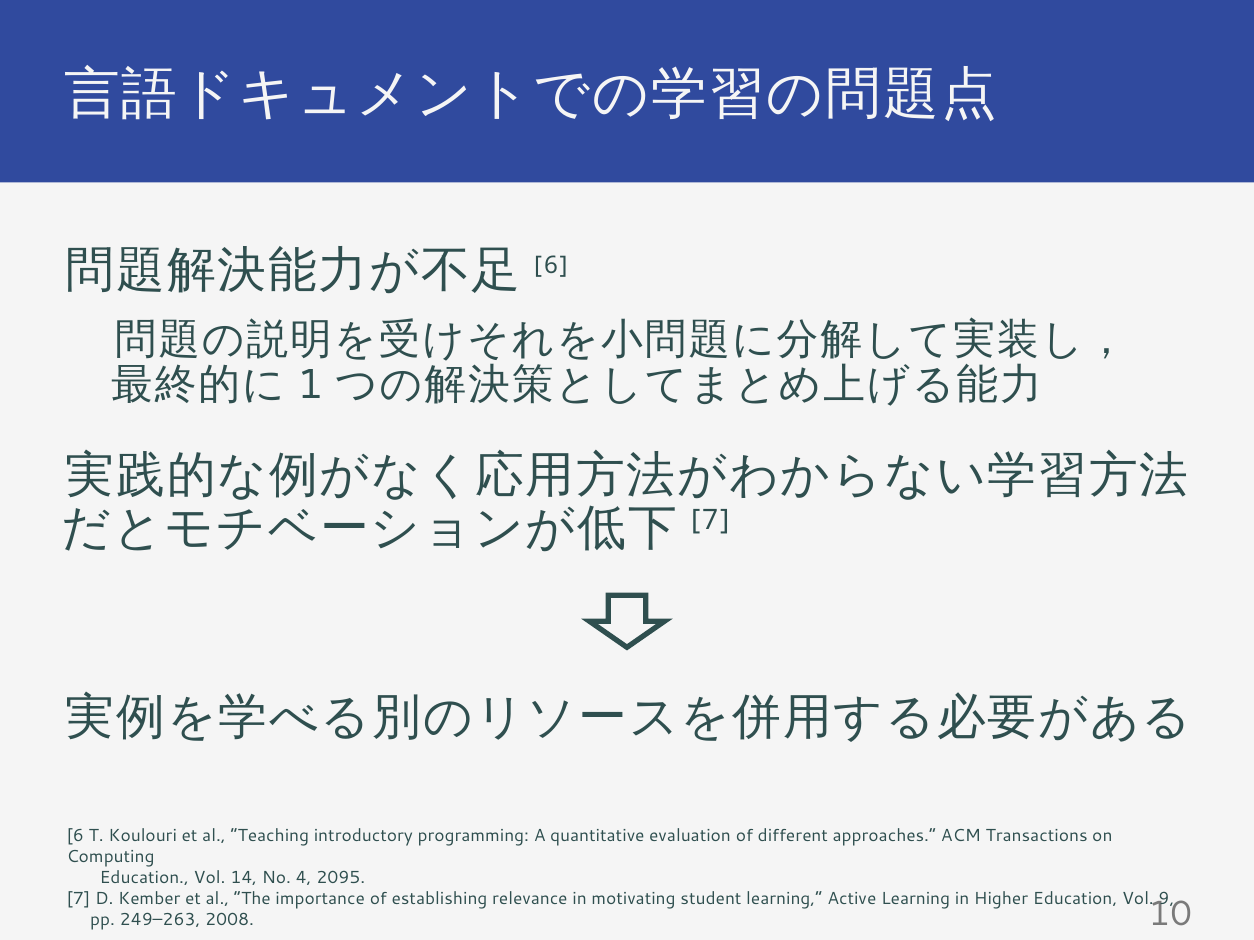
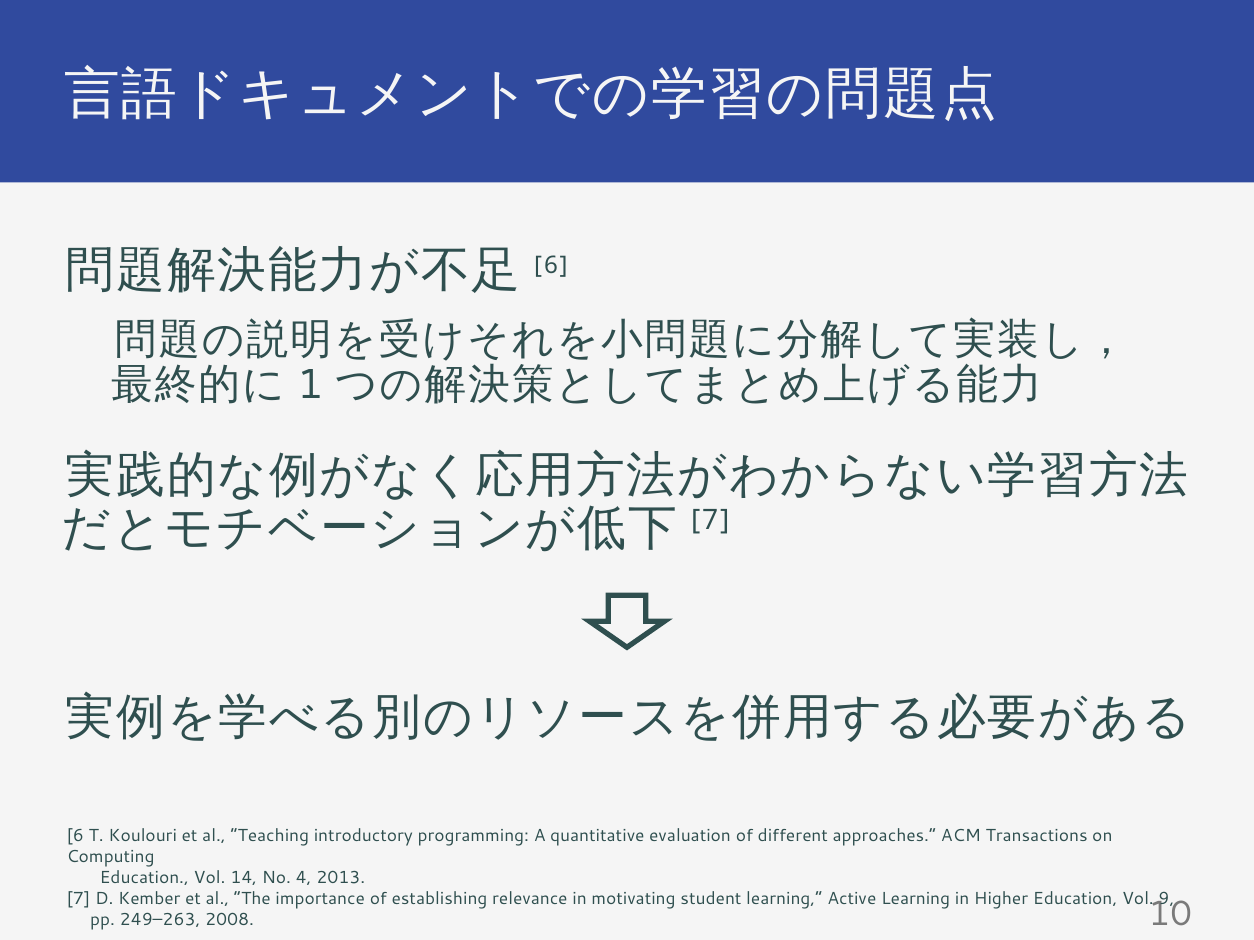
2095: 2095 -> 2013
